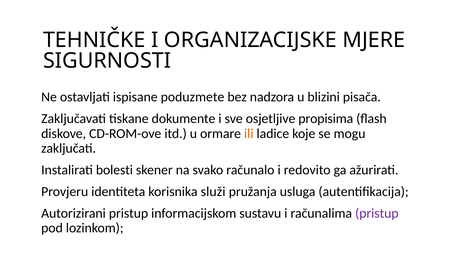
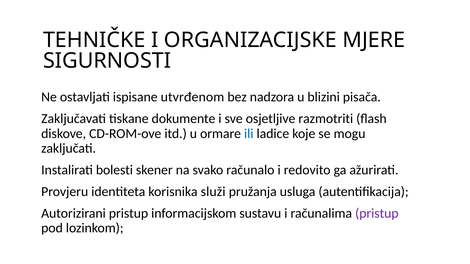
poduzmete: poduzmete -> utvrđenom
propisima: propisima -> razmotriti
ili colour: orange -> blue
